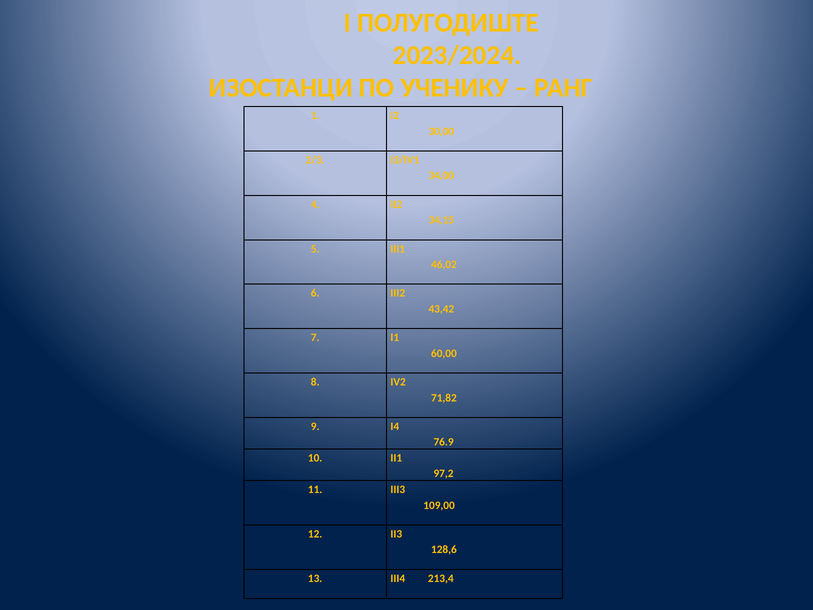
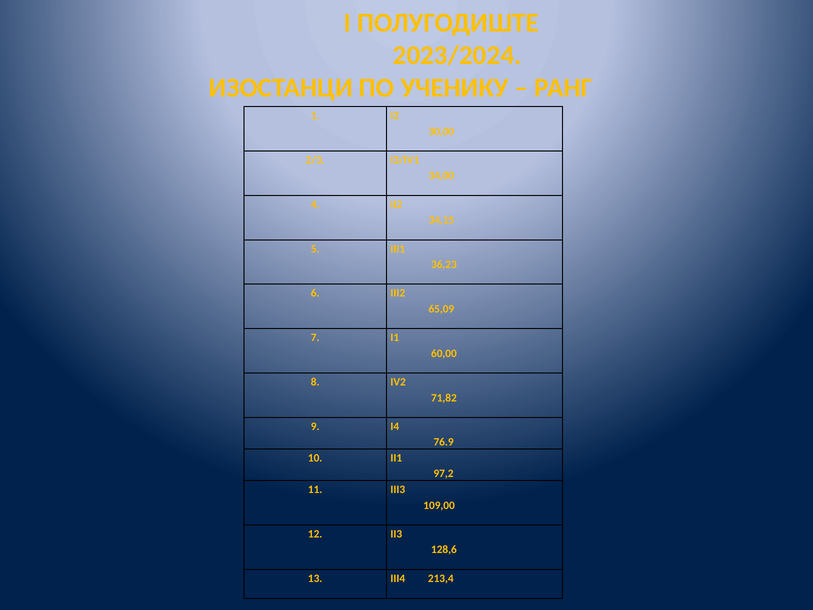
46,02: 46,02 -> 36,23
43,42: 43,42 -> 65,09
